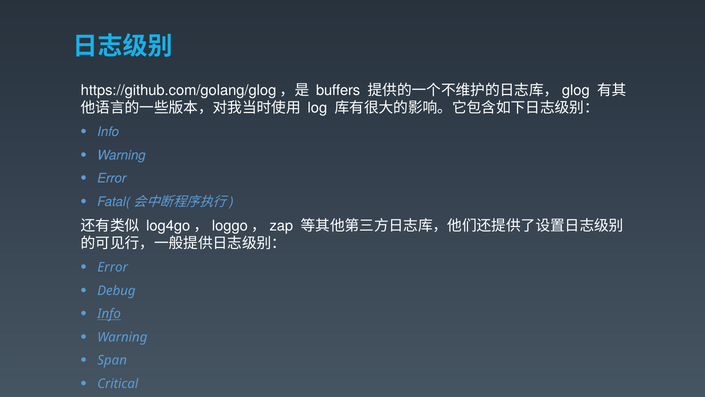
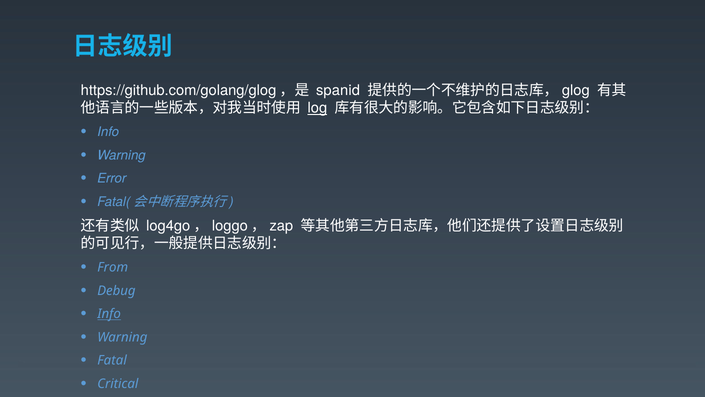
buffers: buffers -> spanid
log underline: none -> present
Error at (113, 267): Error -> From
Span: Span -> Fatal
